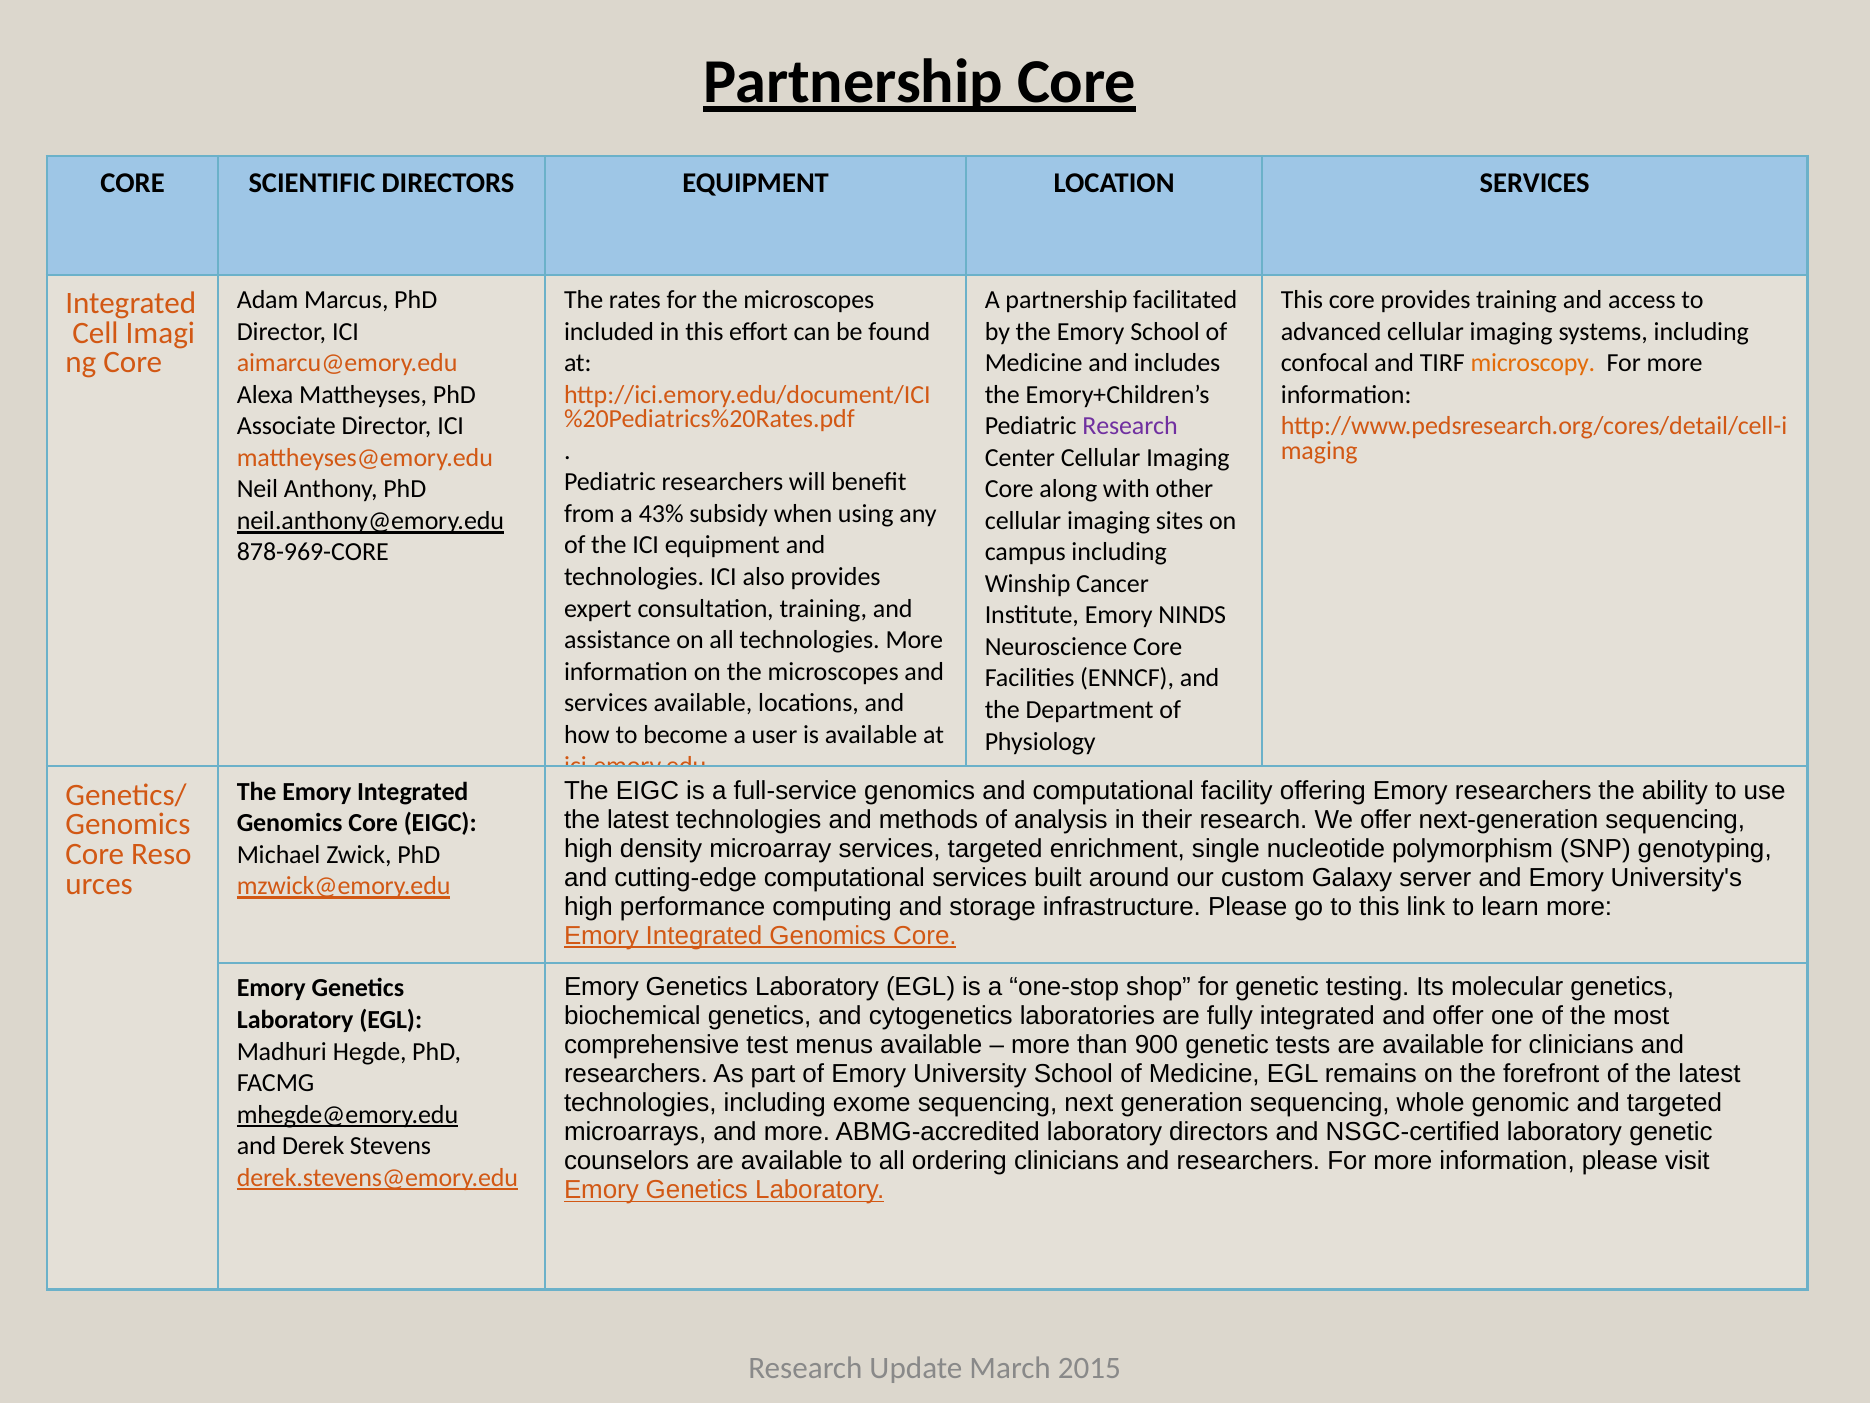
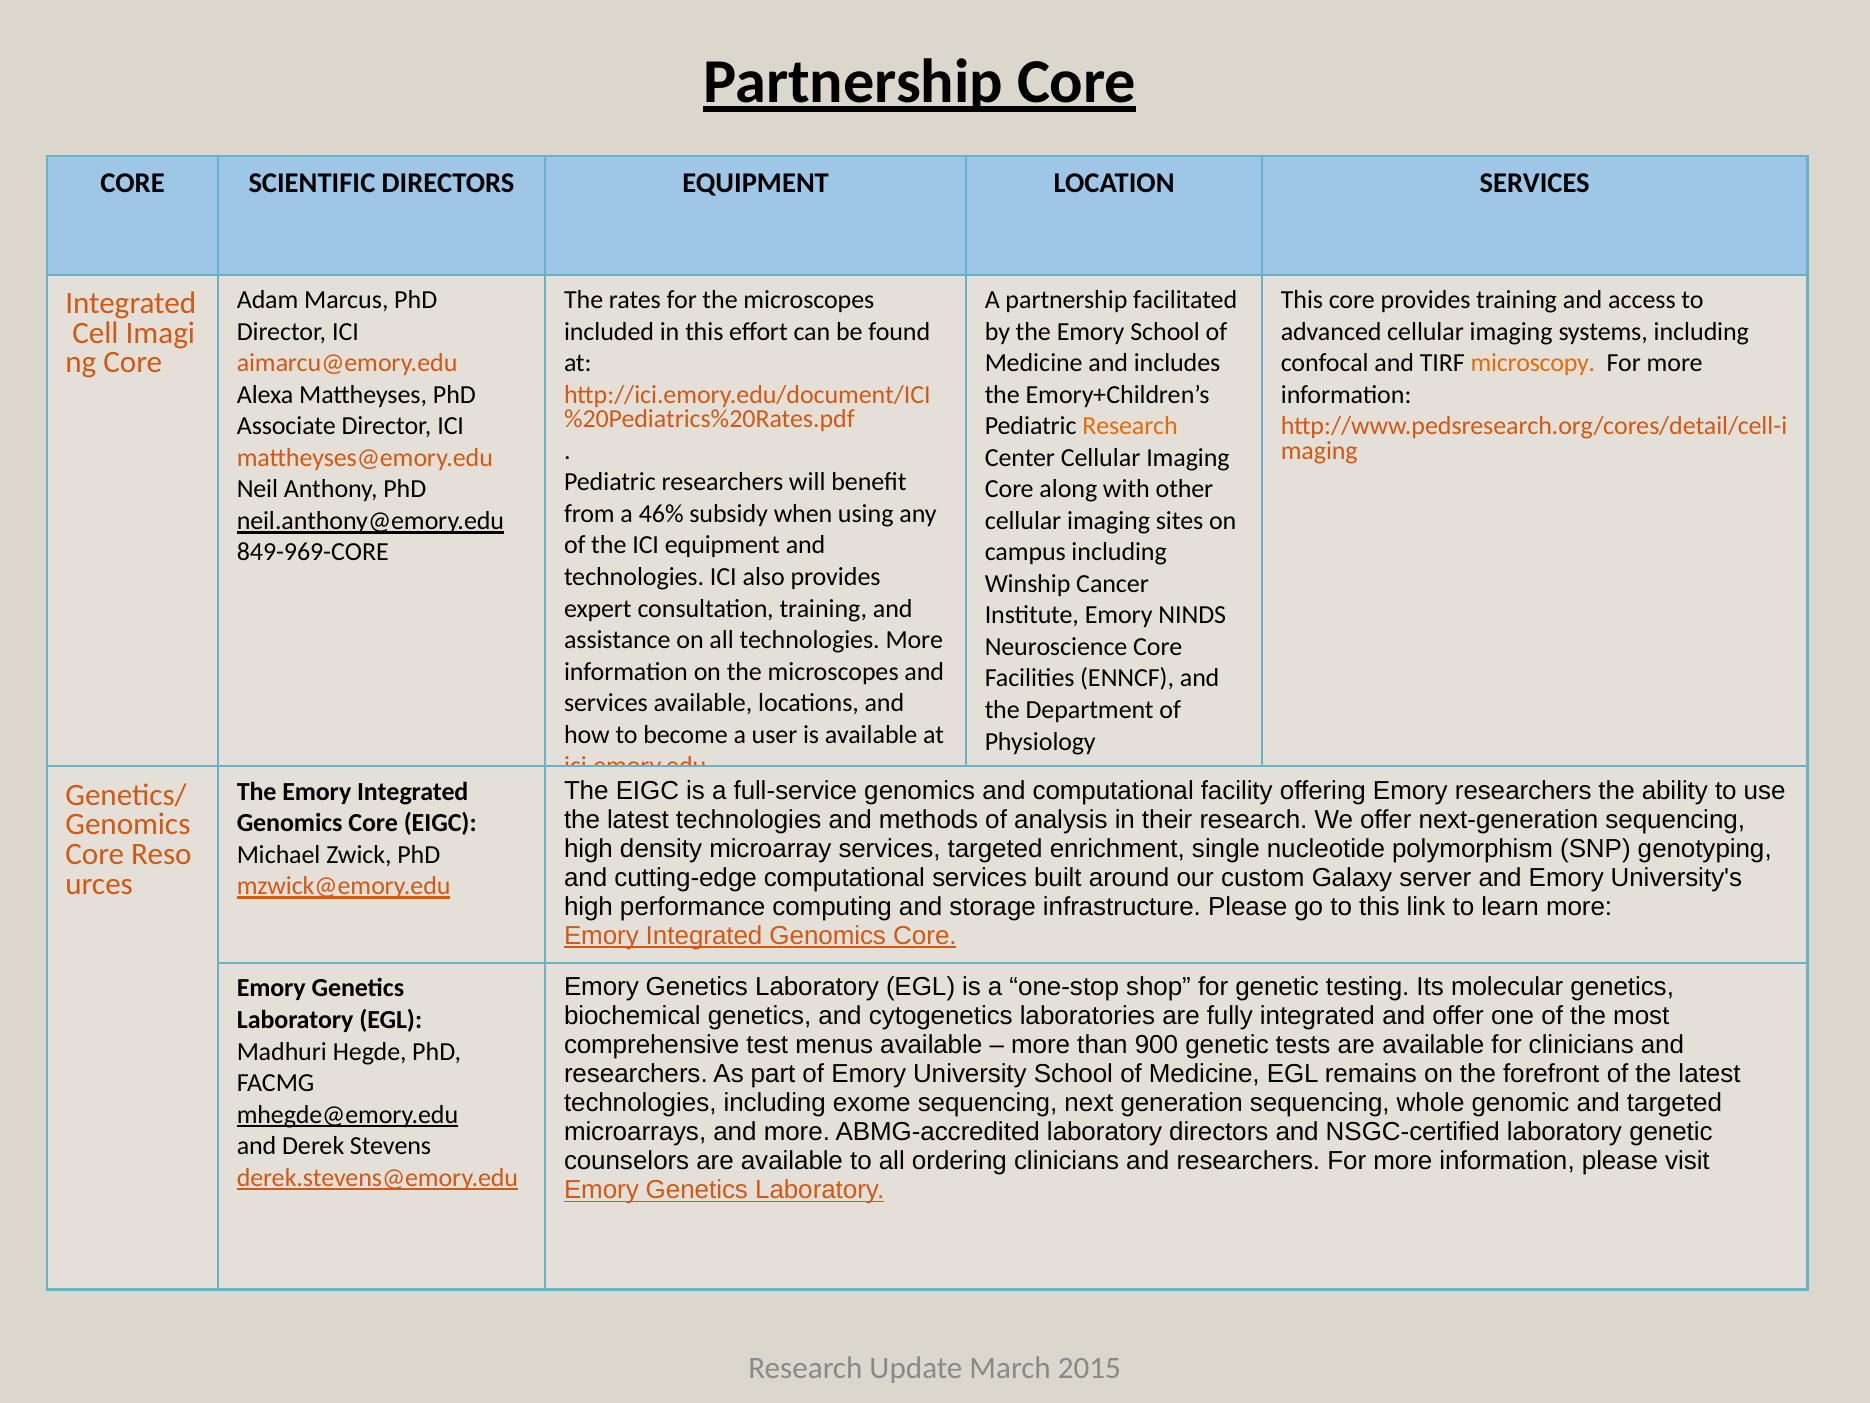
Research at (1130, 426) colour: purple -> orange
43%: 43% -> 46%
878-969-CORE: 878-969-CORE -> 849-969-CORE
